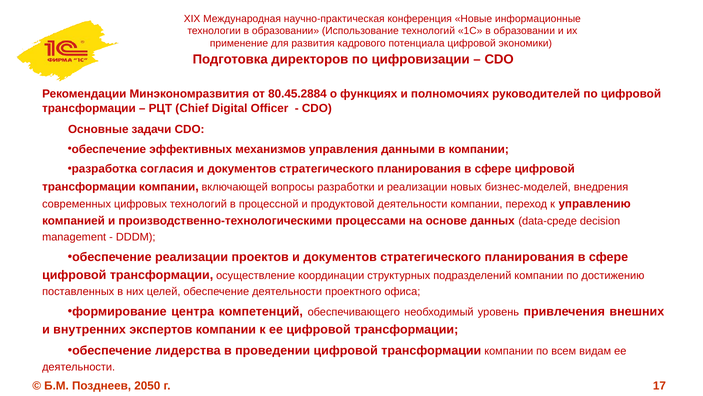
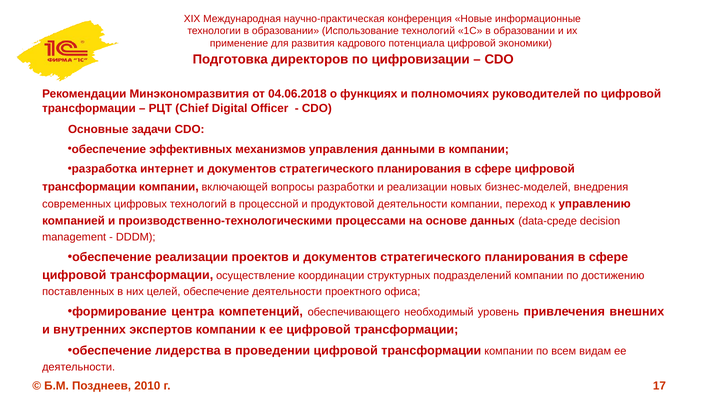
80.45.2884: 80.45.2884 -> 04.06.2018
согласия: согласия -> интернет
2050: 2050 -> 2010
